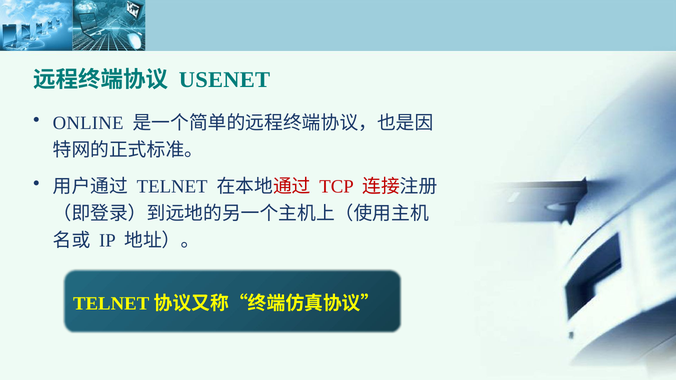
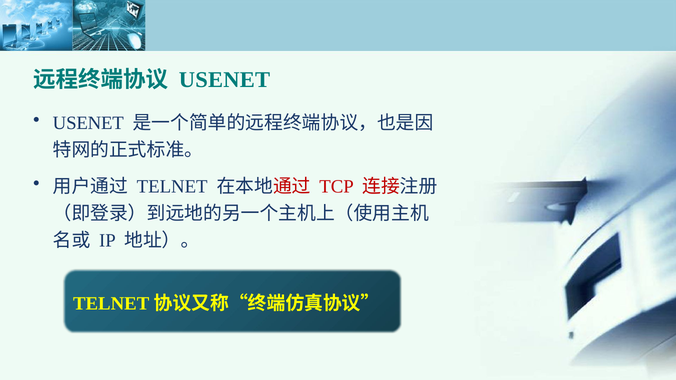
ONLINE at (88, 123): ONLINE -> USENET
